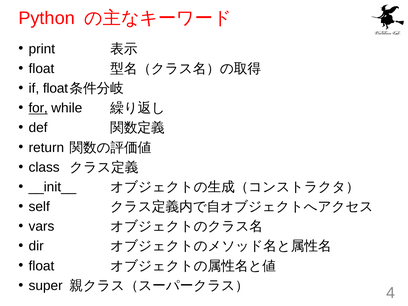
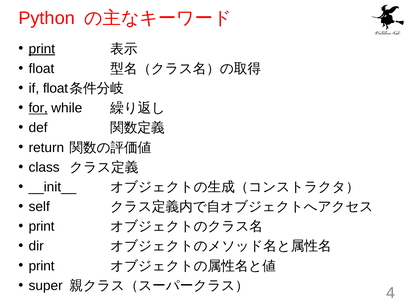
print at (42, 49) underline: none -> present
vars at (41, 226): vars -> print
float at (41, 266): float -> print
